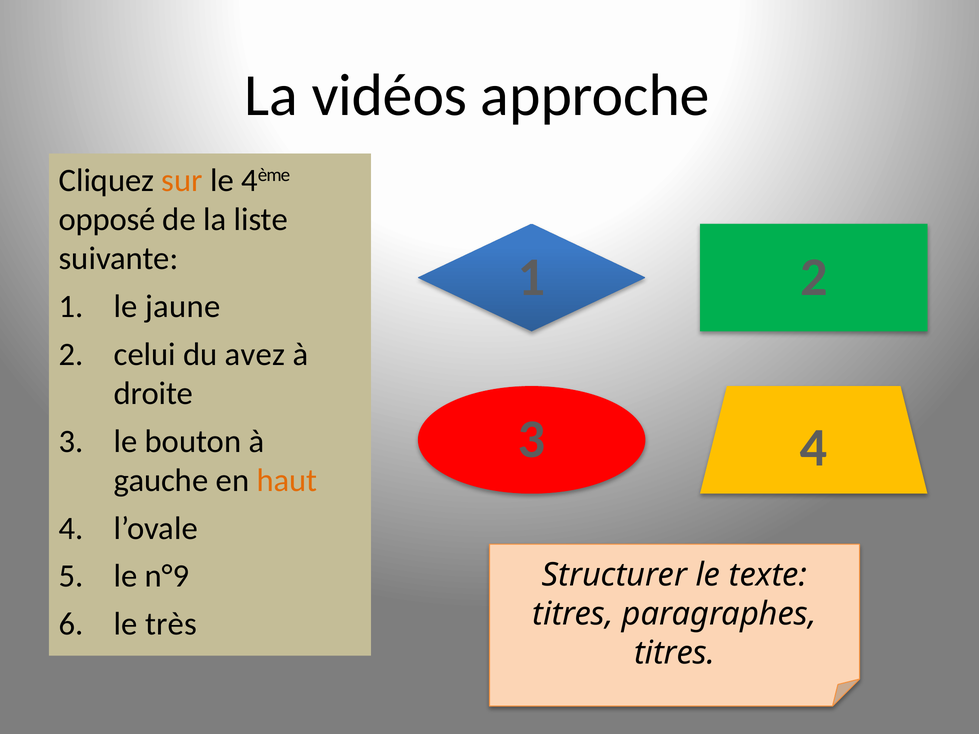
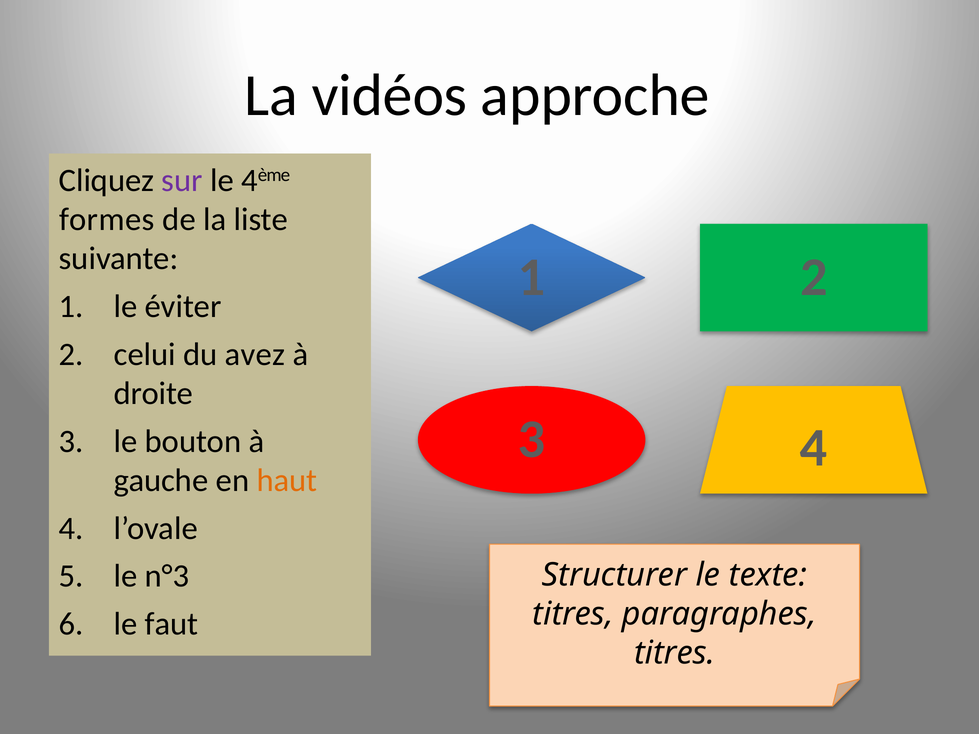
sur colour: orange -> purple
opposé: opposé -> formes
jaune: jaune -> éviter
n°9: n°9 -> n°3
très: très -> faut
